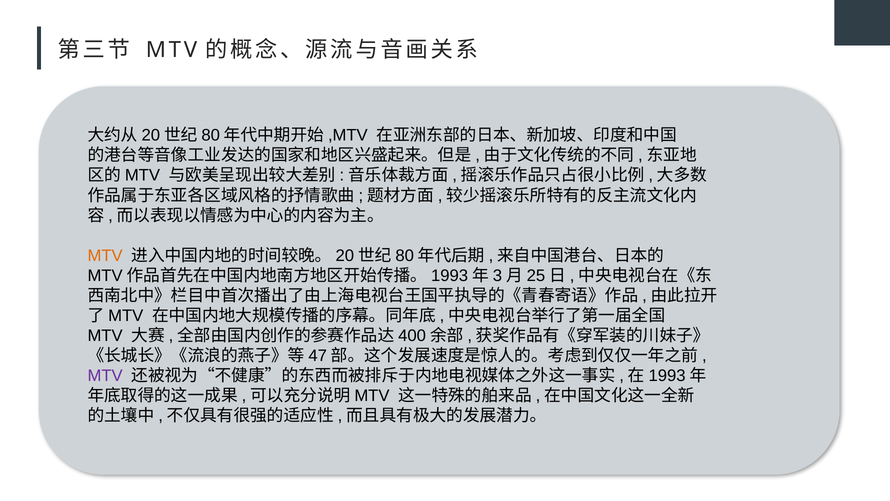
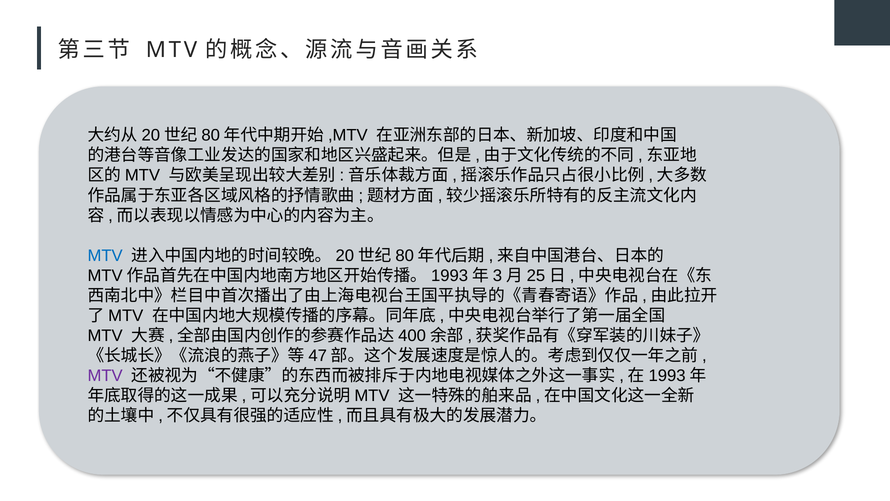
MTV at (105, 255) colour: orange -> blue
